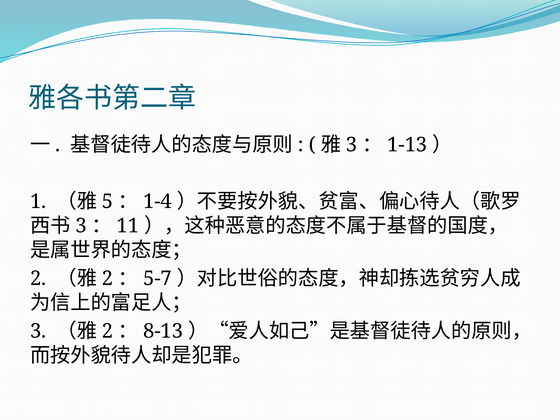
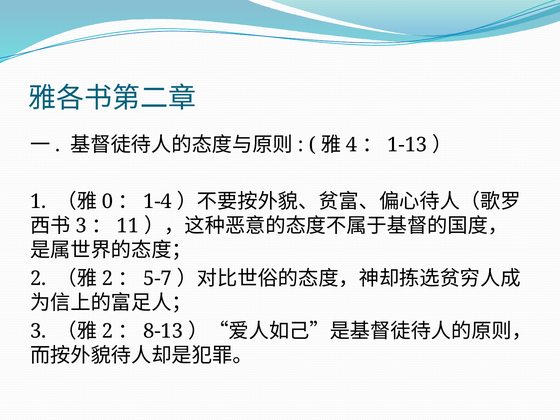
3 at (352, 145): 3 -> 4
5: 5 -> 0
